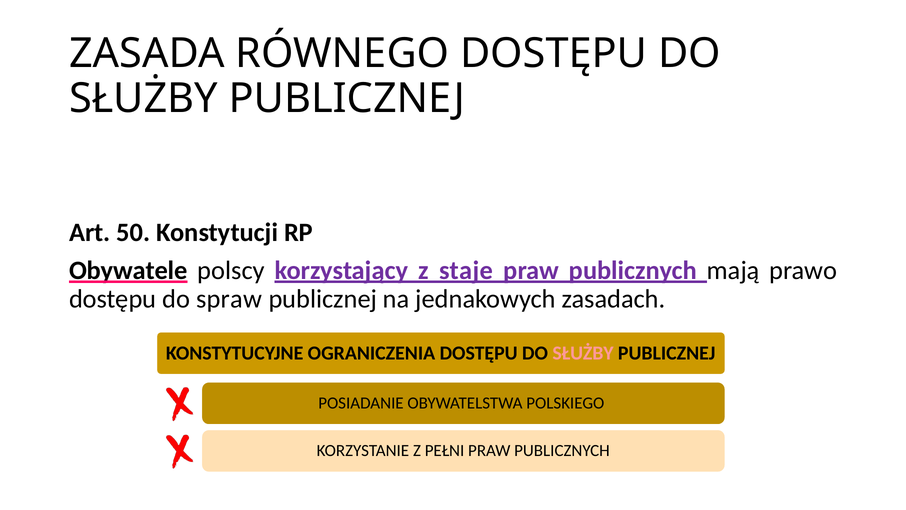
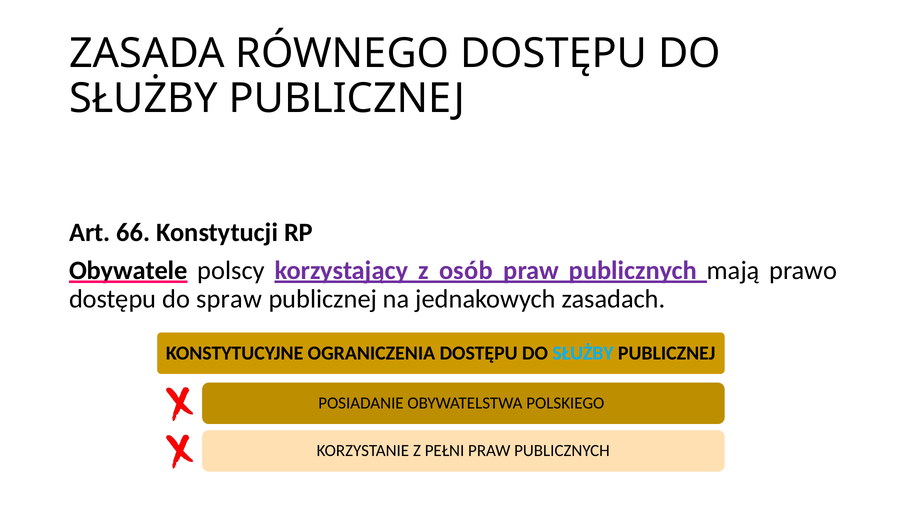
50: 50 -> 66
staje: staje -> osób
SŁUŻBY at (583, 353) colour: pink -> light blue
